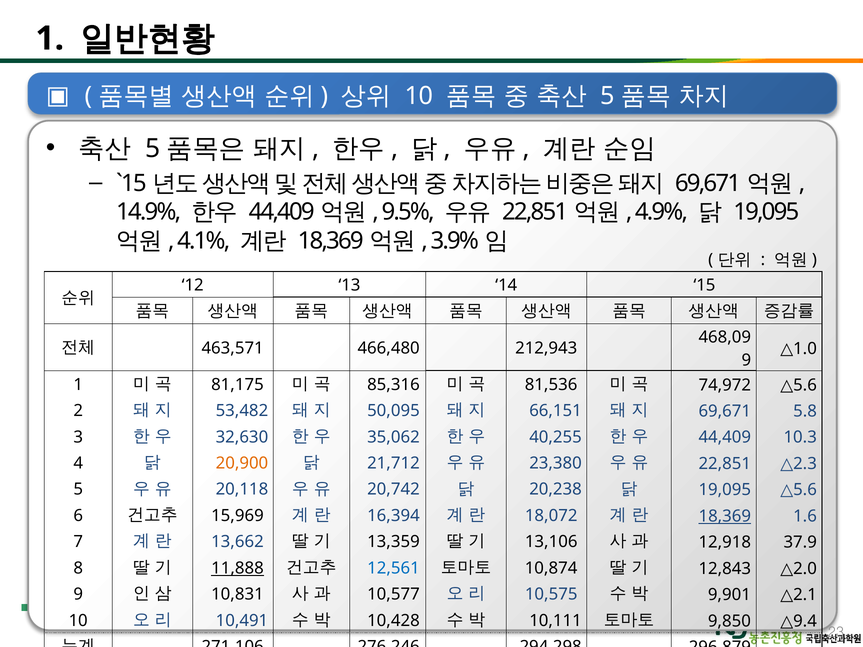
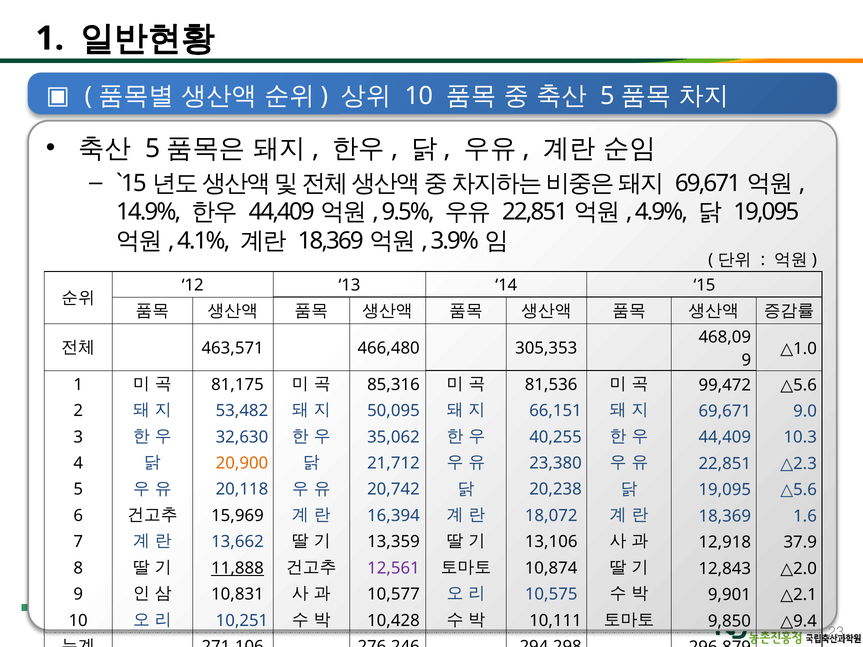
212,943: 212,943 -> 305,353
74,972: 74,972 -> 99,472
5.8: 5.8 -> 9.0
18,369 underline: present -> none
12,561 colour: blue -> purple
10,491: 10,491 -> 10,251
